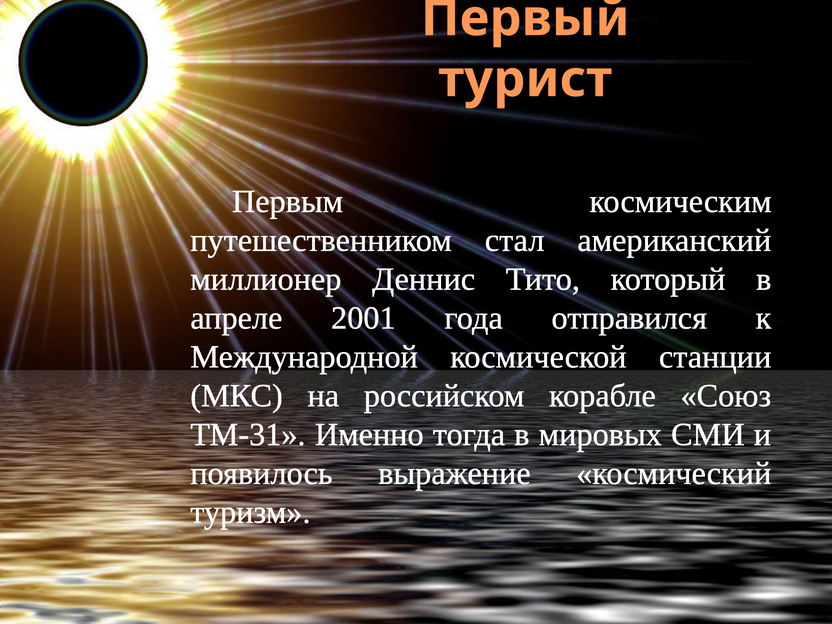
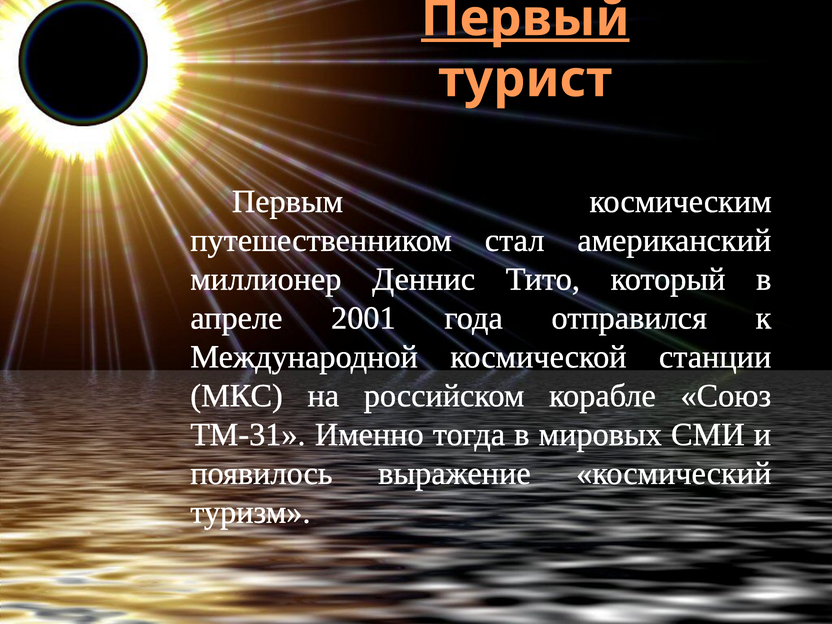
Первый underline: none -> present
